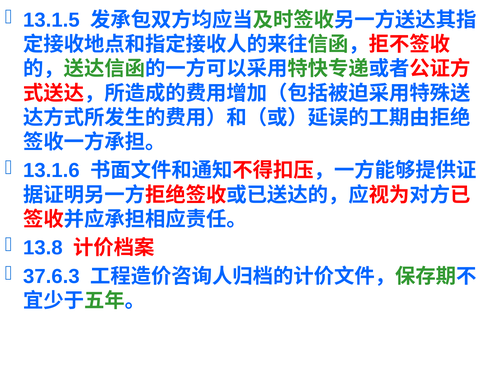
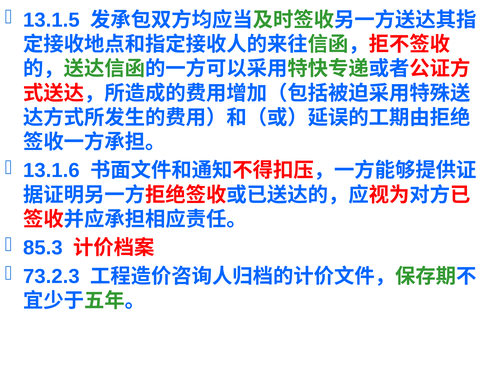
13.8: 13.8 -> 85.3
37.6.3: 37.6.3 -> 73.2.3
